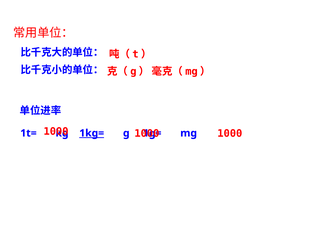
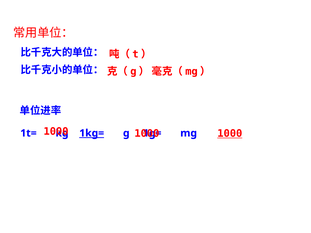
1000 at (230, 134) underline: none -> present
